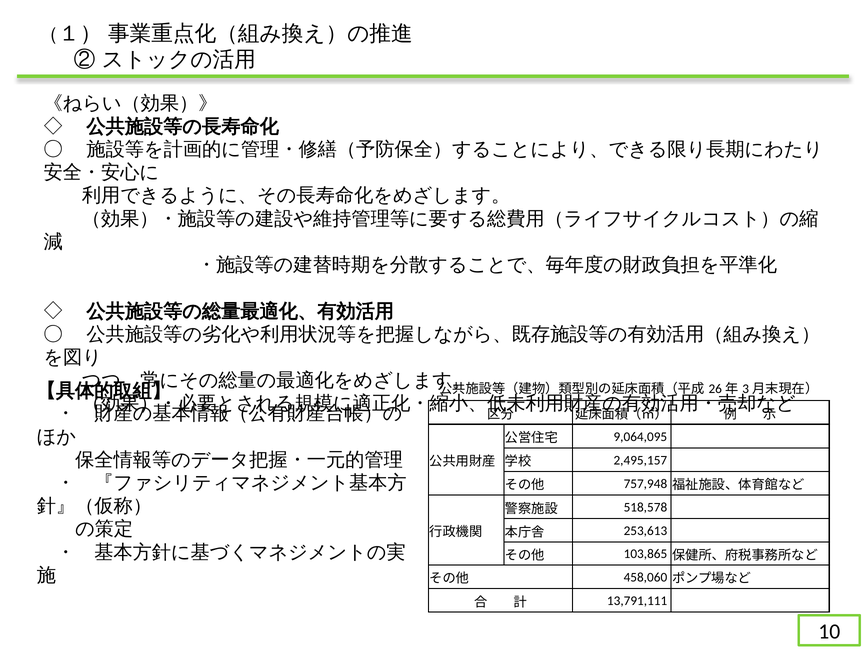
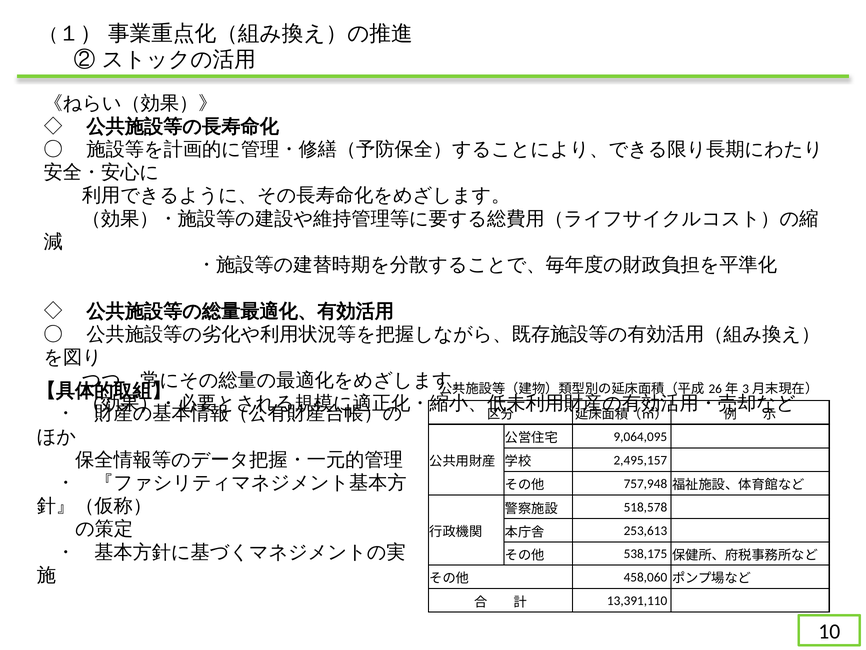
103,865: 103,865 -> 538,175
13,791,111: 13,791,111 -> 13,391,110
